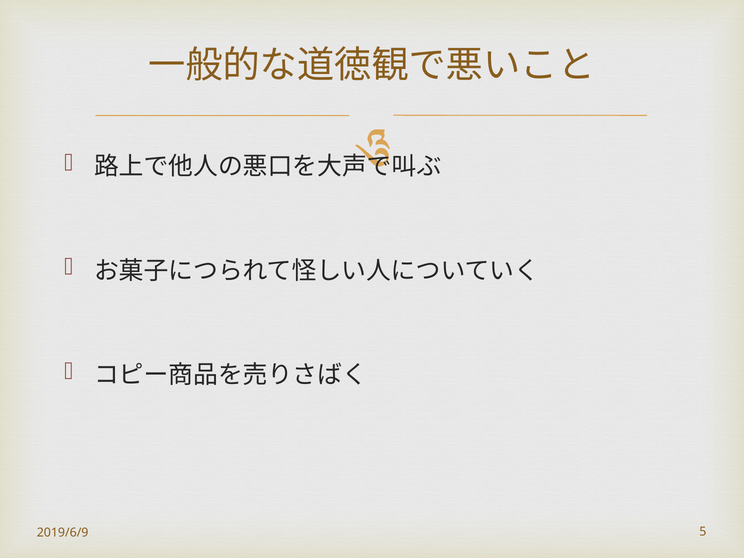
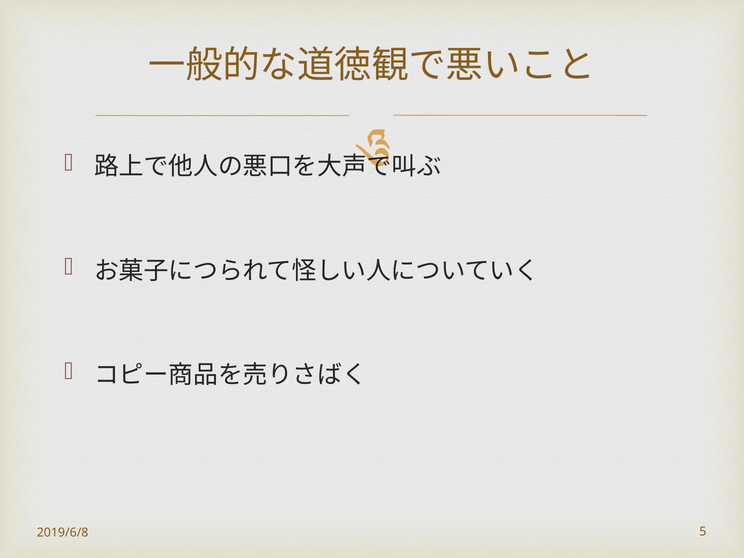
2019/6/9: 2019/6/9 -> 2019/6/8
